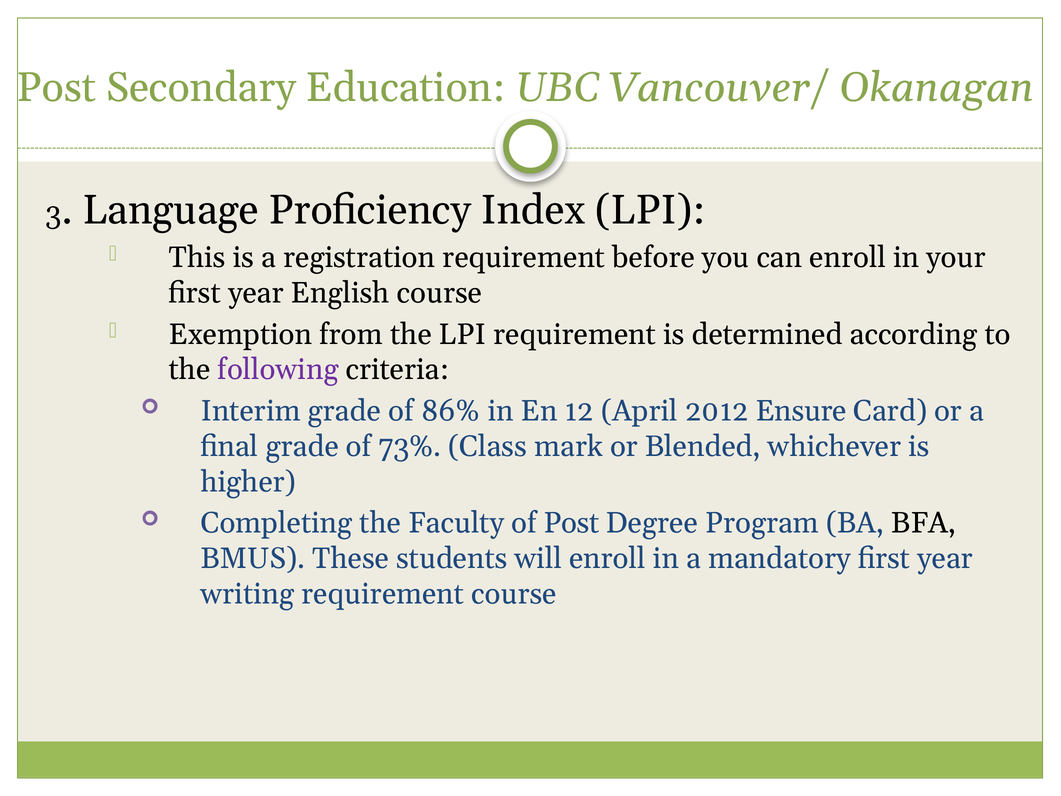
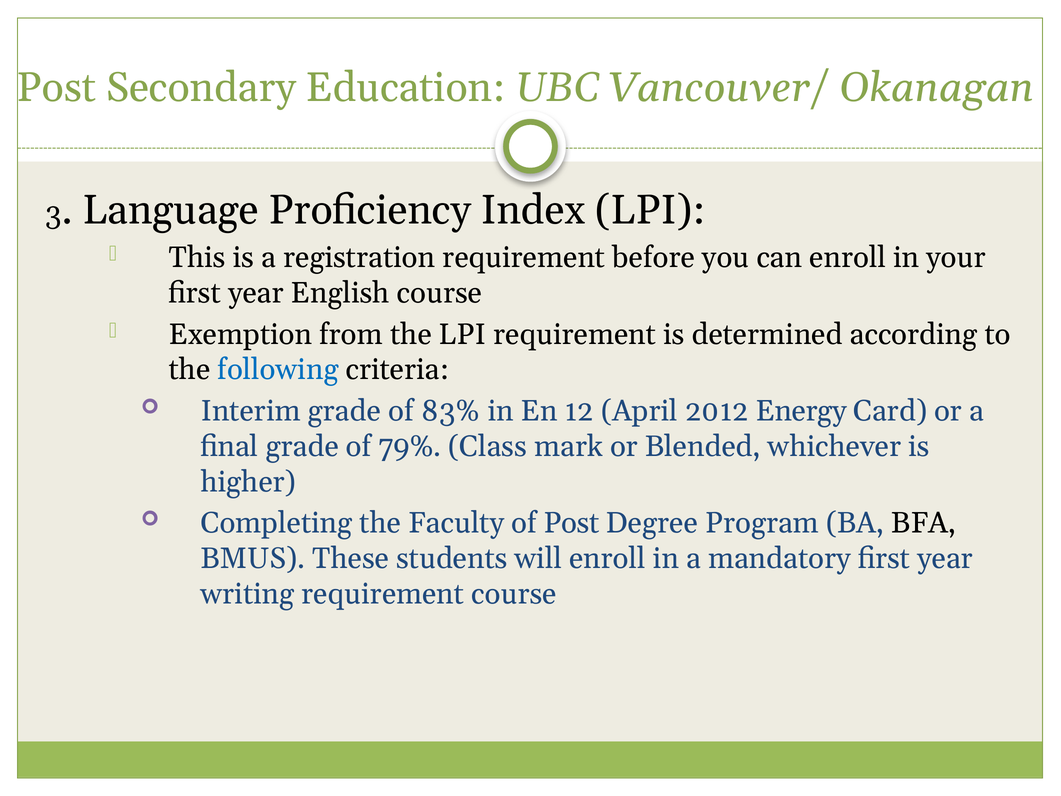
following colour: purple -> blue
86%: 86% -> 83%
Ensure: Ensure -> Energy
73%: 73% -> 79%
